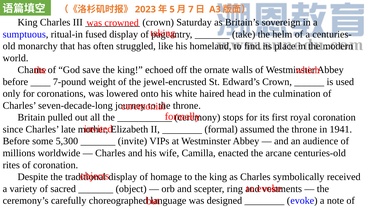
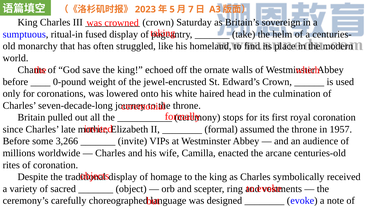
7-pound: 7-pound -> 0-pound
1941: 1941 -> 1957
5,300: 5,300 -> 3,266
